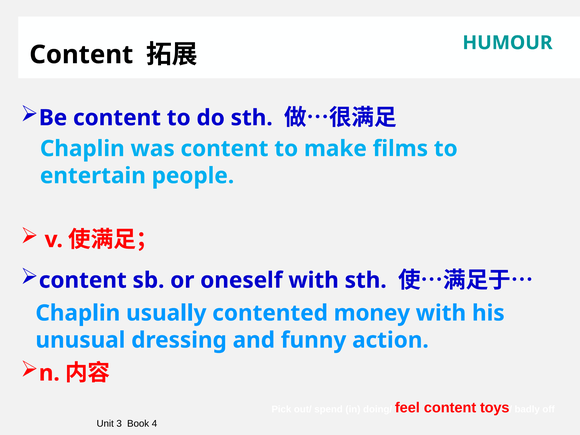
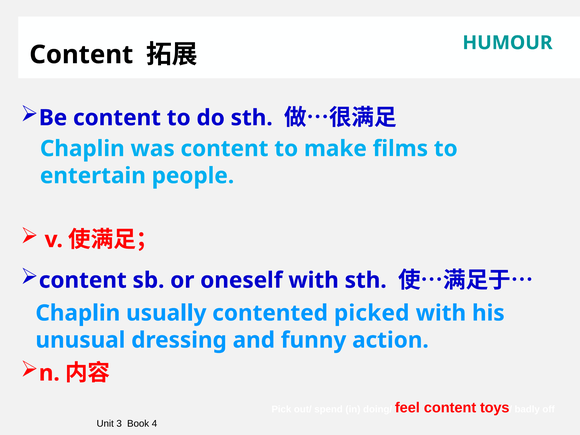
money: money -> picked
